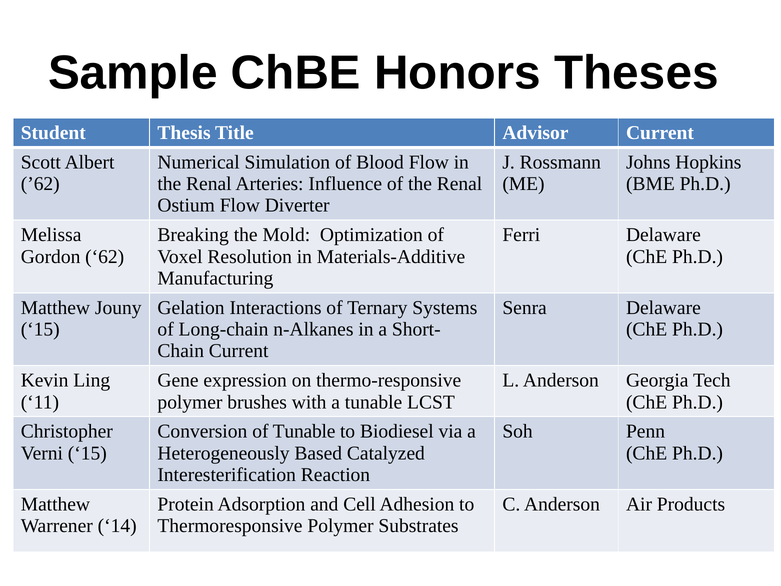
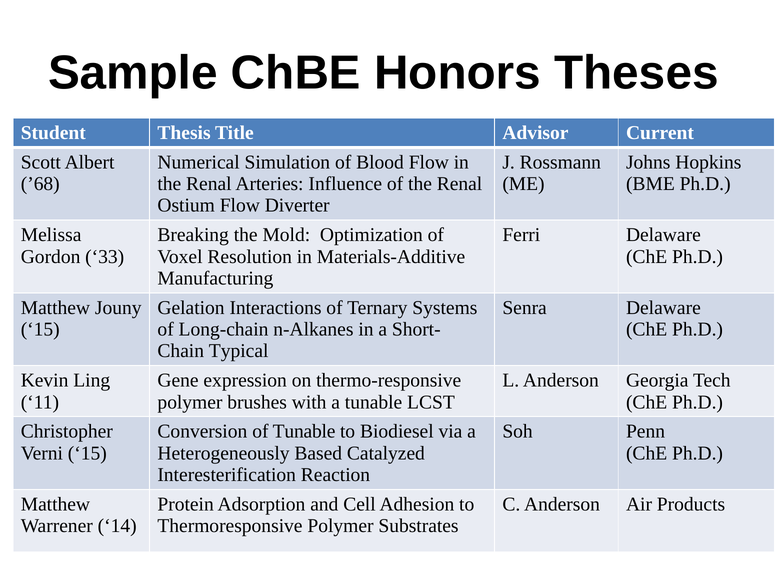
’62: ’62 -> ’68
62: 62 -> 33
Current at (239, 351): Current -> Typical
